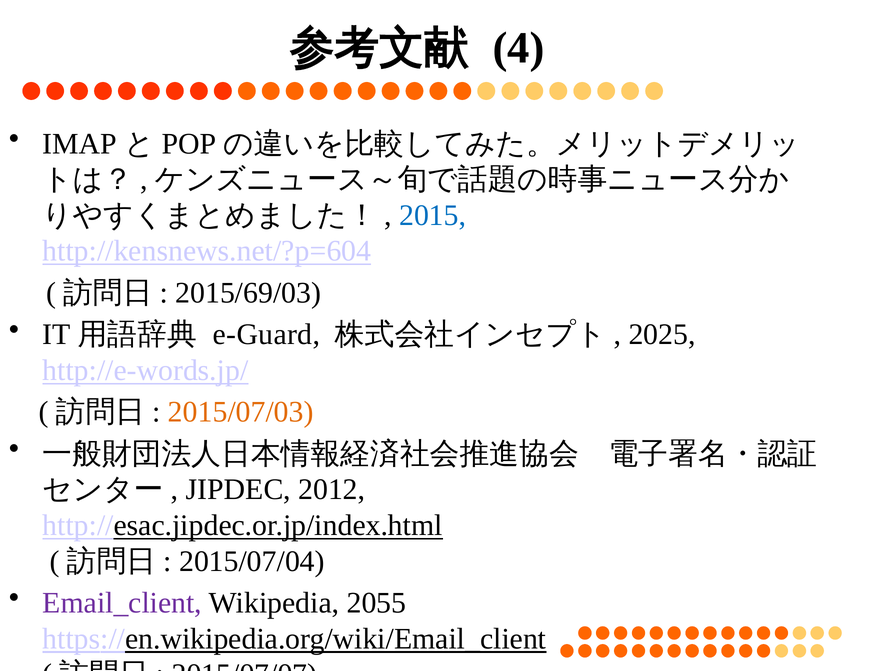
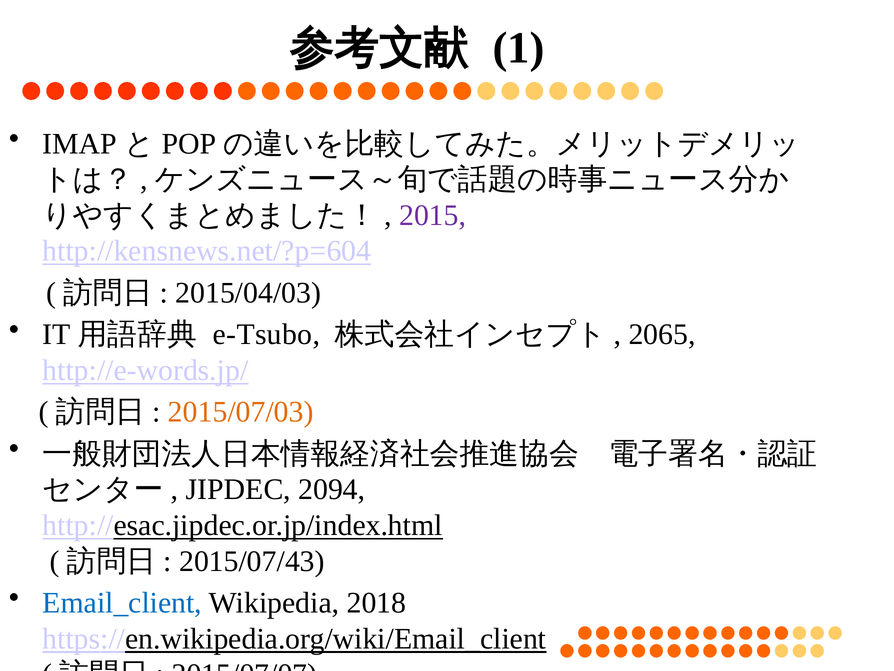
4: 4 -> 1
2015 colour: blue -> purple
2015/69/03: 2015/69/03 -> 2015/04/03
e-Guard: e-Guard -> e-Tsubo
2025: 2025 -> 2065
2012: 2012 -> 2094
2015/07/04: 2015/07/04 -> 2015/07/43
Email_client colour: purple -> blue
2055: 2055 -> 2018
